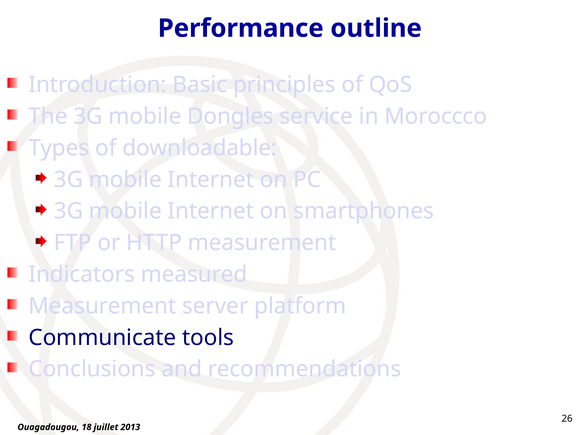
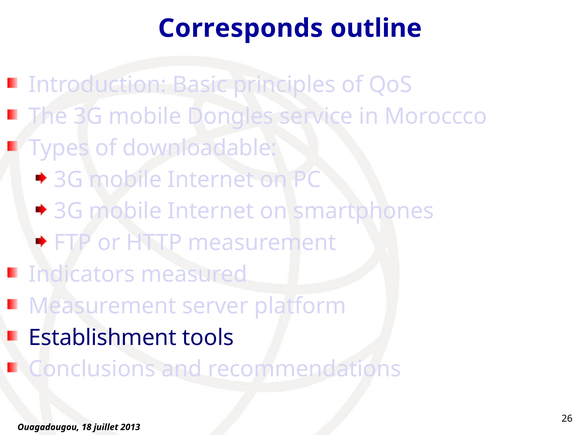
Performance: Performance -> Corresponds
Communicate: Communicate -> Establishment
